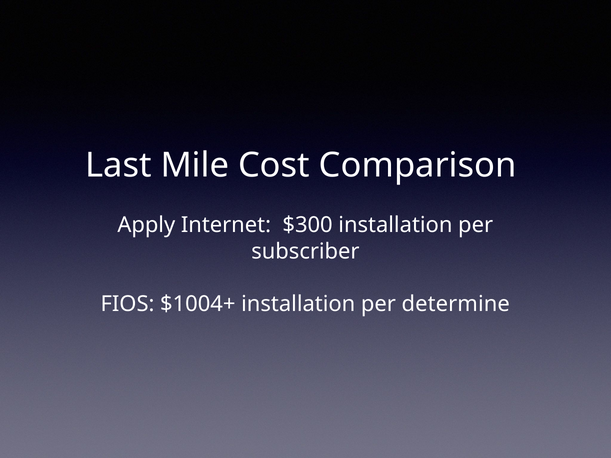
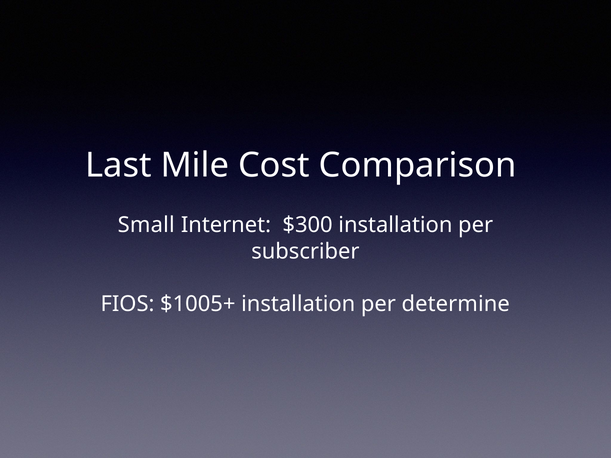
Apply: Apply -> Small
$1004+: $1004+ -> $1005+
